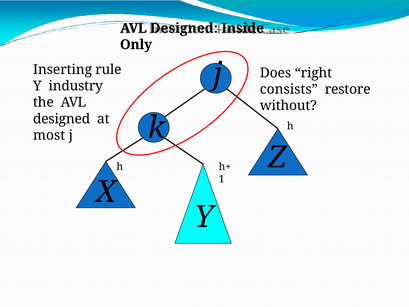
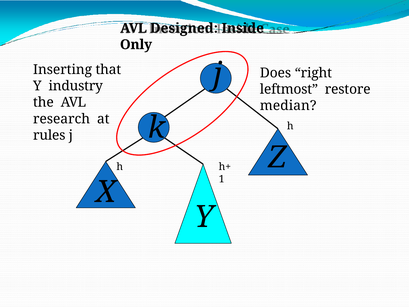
rule: rule -> that
consists: consists -> leftmost
without: without -> median
designed at (62, 119): designed -> research
most: most -> rules
